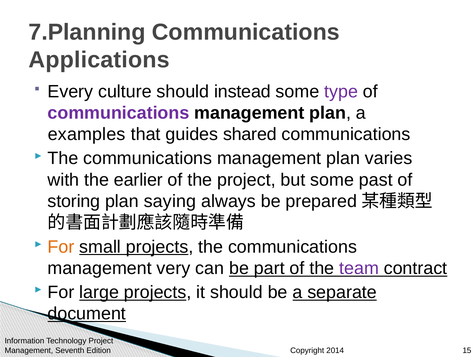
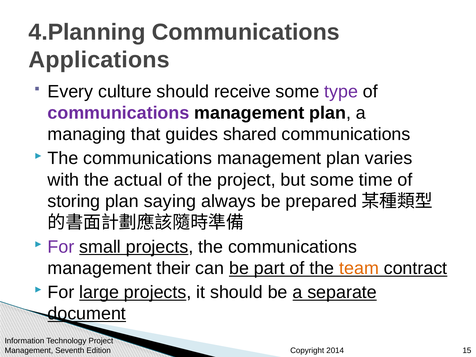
7.Planning: 7.Planning -> 4.Planning
instead: instead -> receive
examples: examples -> managing
earlier: earlier -> actual
past: past -> time
For at (61, 247) colour: orange -> purple
very: very -> their
team colour: purple -> orange
